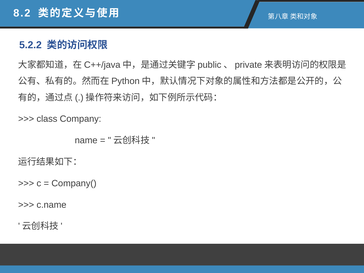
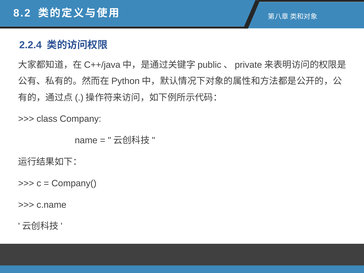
5.2.2: 5.2.2 -> 2.2.4
